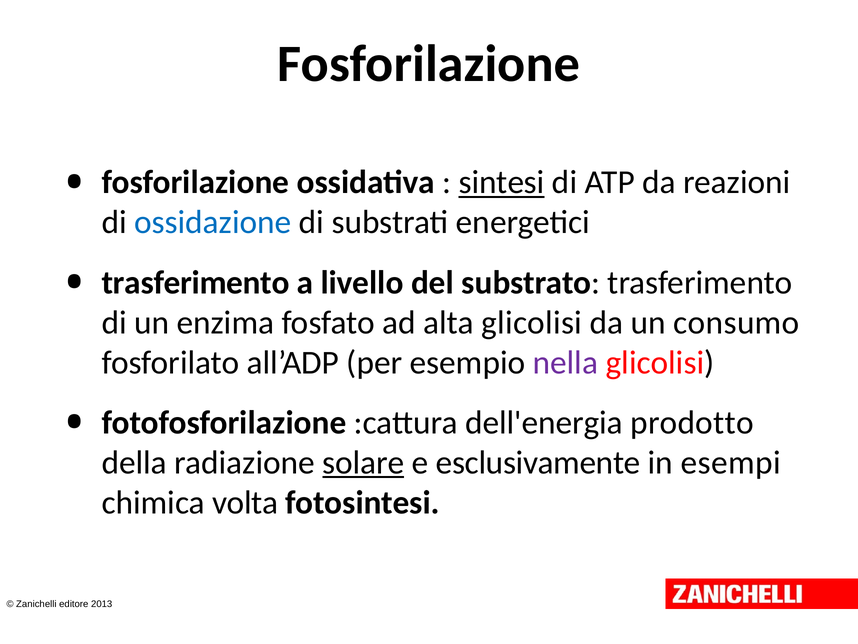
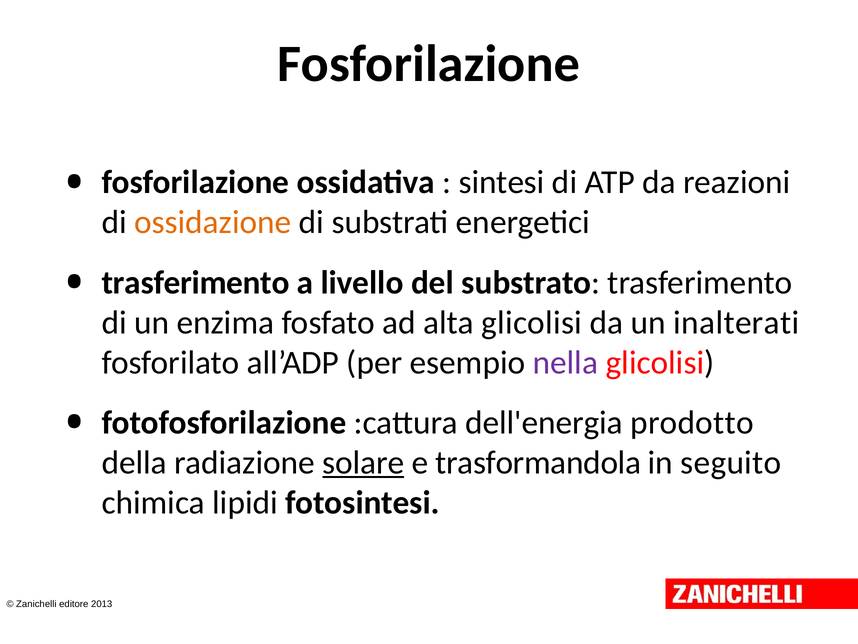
sintesi underline: present -> none
ossidazione colour: blue -> orange
consumo: consumo -> inalterati
esclusivamente: esclusivamente -> trasformandola
esempi: esempi -> seguito
volta: volta -> lipidi
